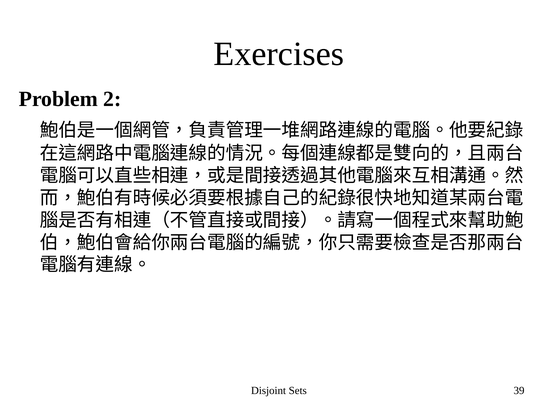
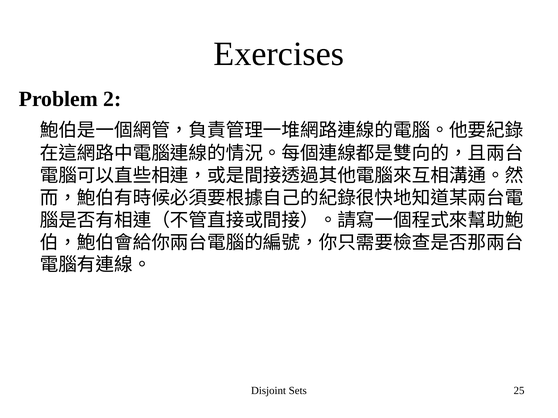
39: 39 -> 25
